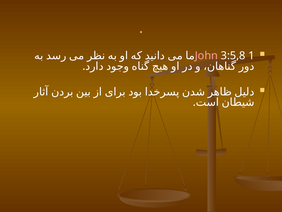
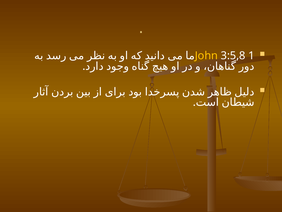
John colour: pink -> yellow
